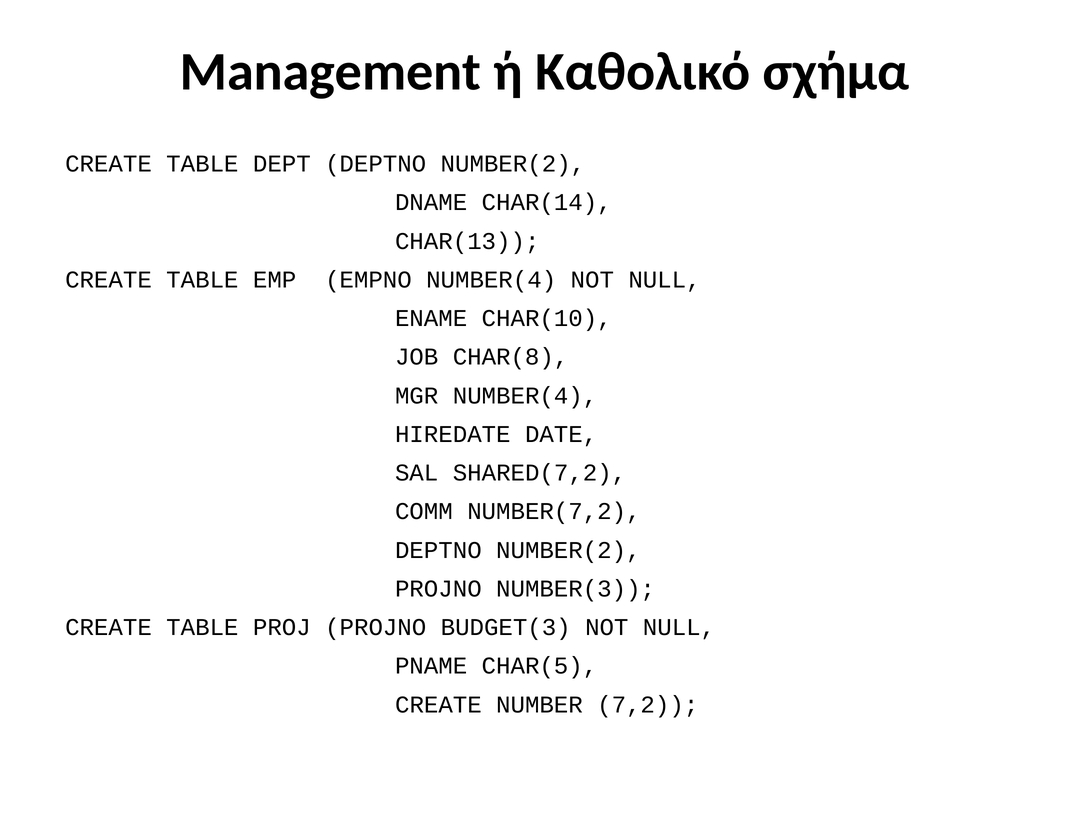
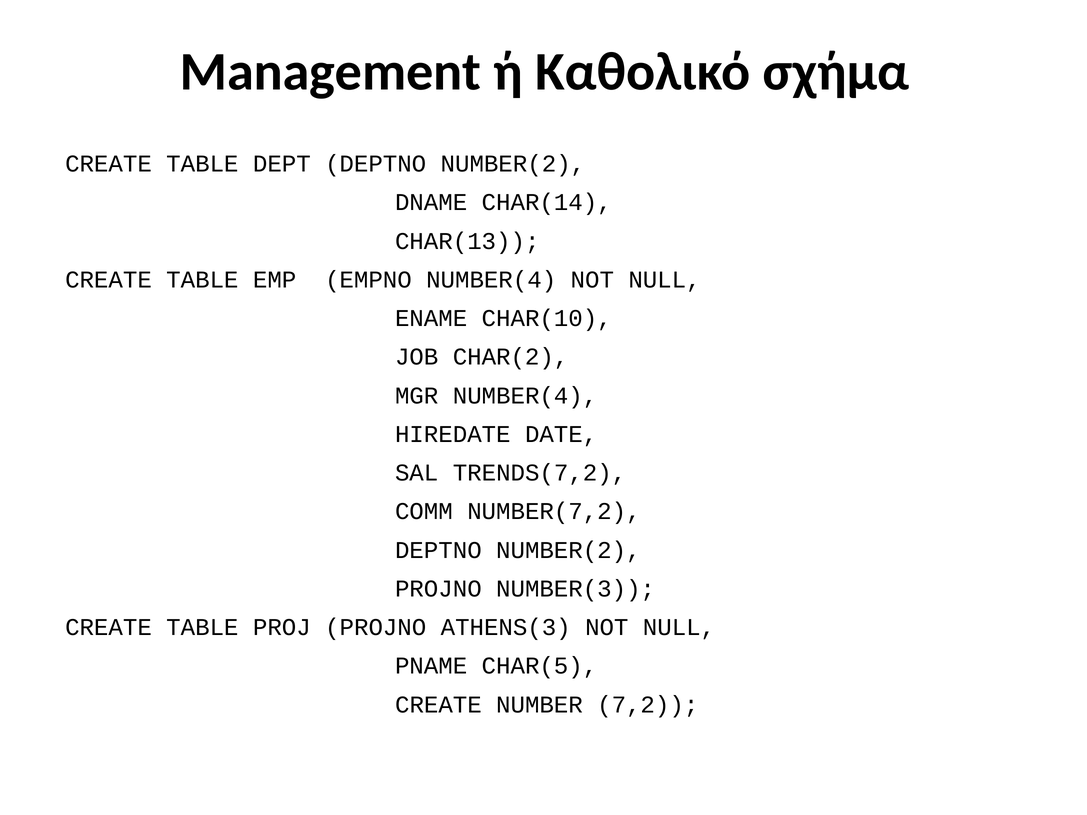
CHAR(8: CHAR(8 -> CHAR(2
SHARED(7,2: SHARED(7,2 -> TRENDS(7,2
BUDGET(3: BUDGET(3 -> ATHENS(3
